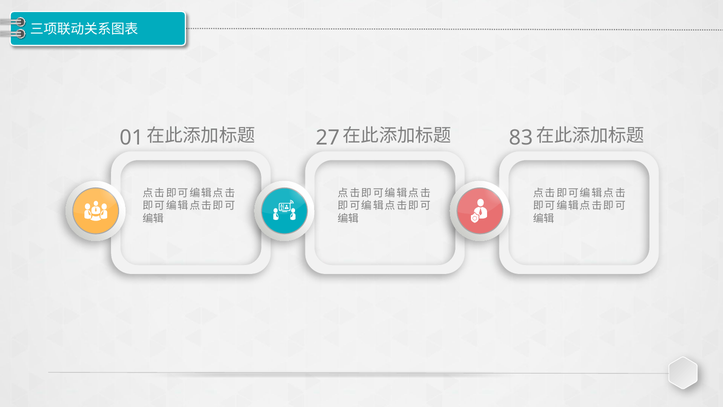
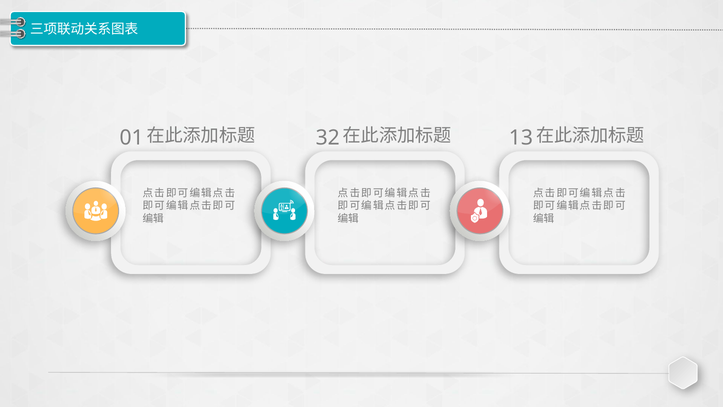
27: 27 -> 32
83: 83 -> 13
